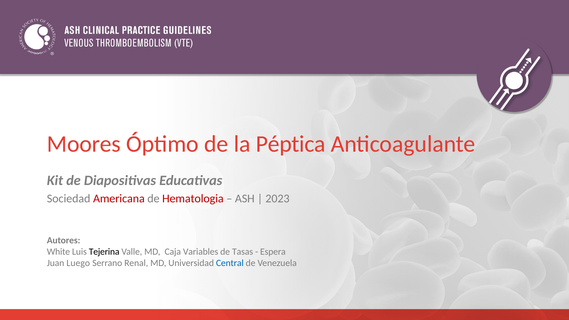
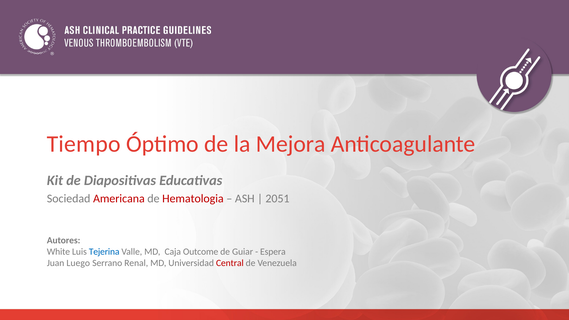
Moores: Moores -> Tiempo
Péptica: Péptica -> Mejora
2023: 2023 -> 2051
Tejerina colour: black -> blue
Variables: Variables -> Outcome
Tasas: Tasas -> Guiar
Central colour: blue -> red
